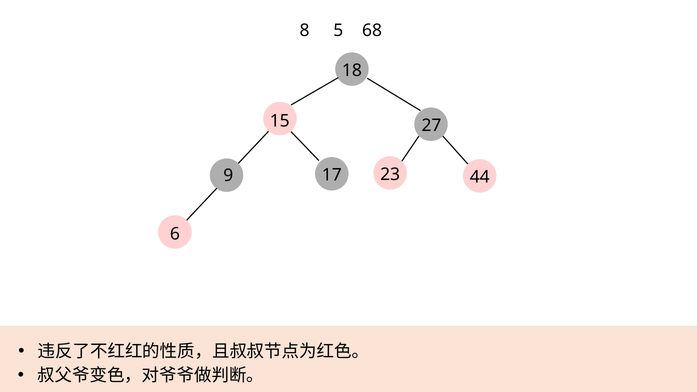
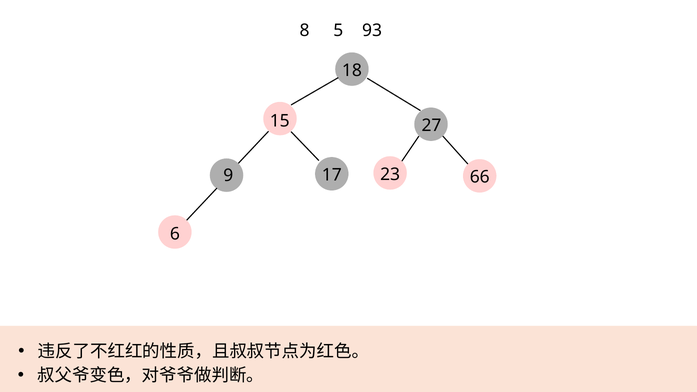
68: 68 -> 93
44: 44 -> 66
